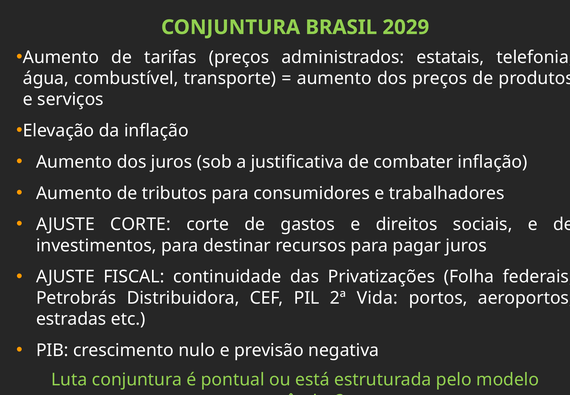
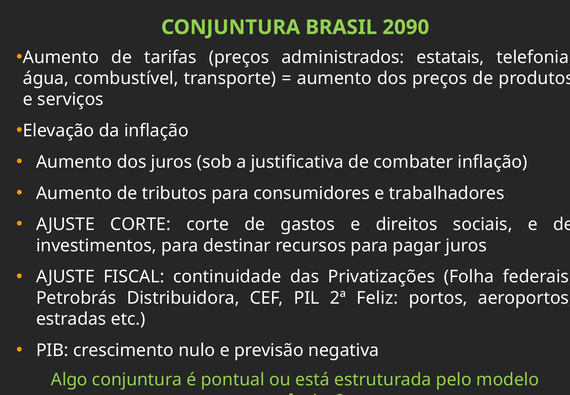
2029: 2029 -> 2090
Vida: Vida -> Feliz
Luta: Luta -> Algo
